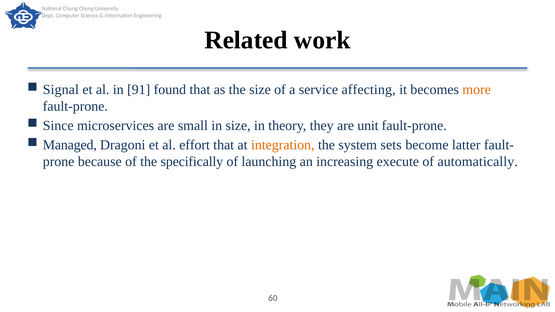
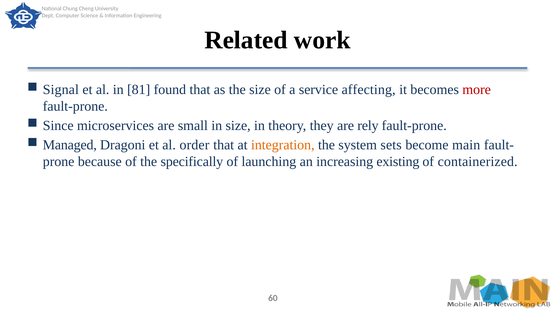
91: 91 -> 81
more colour: orange -> red
unit: unit -> rely
effort: effort -> order
latter: latter -> main
execute: execute -> existing
automatically: automatically -> containerized
